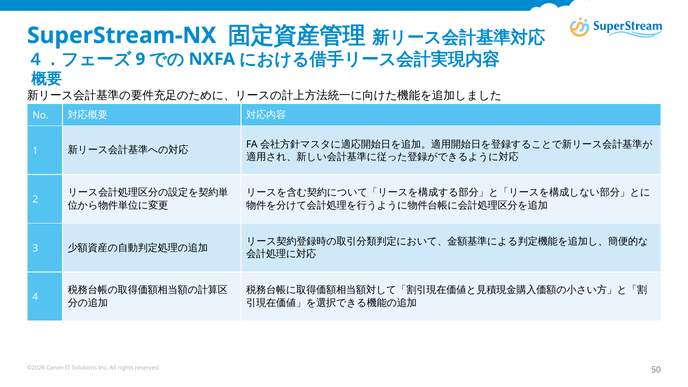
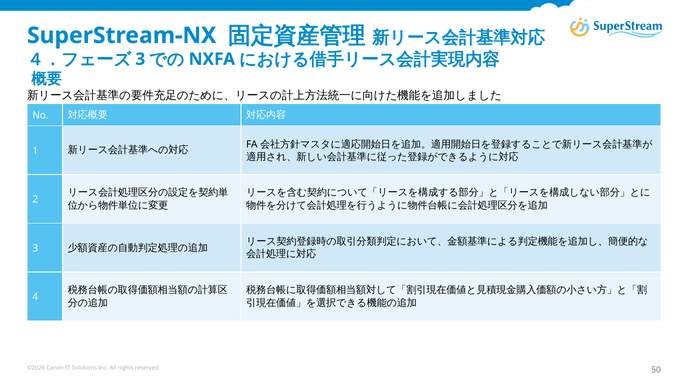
9 at (140, 59): 9 -> 3
